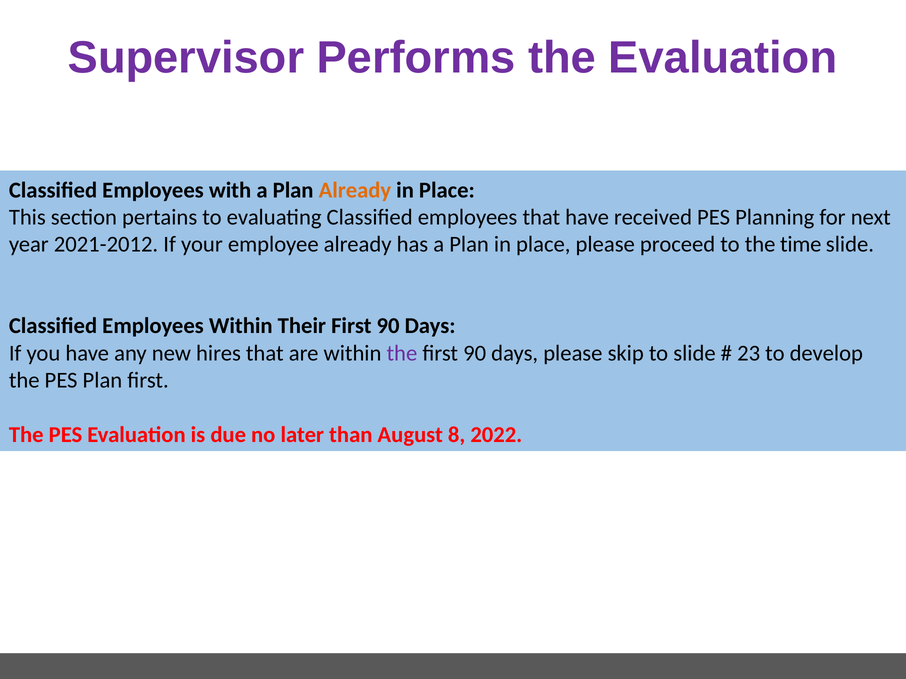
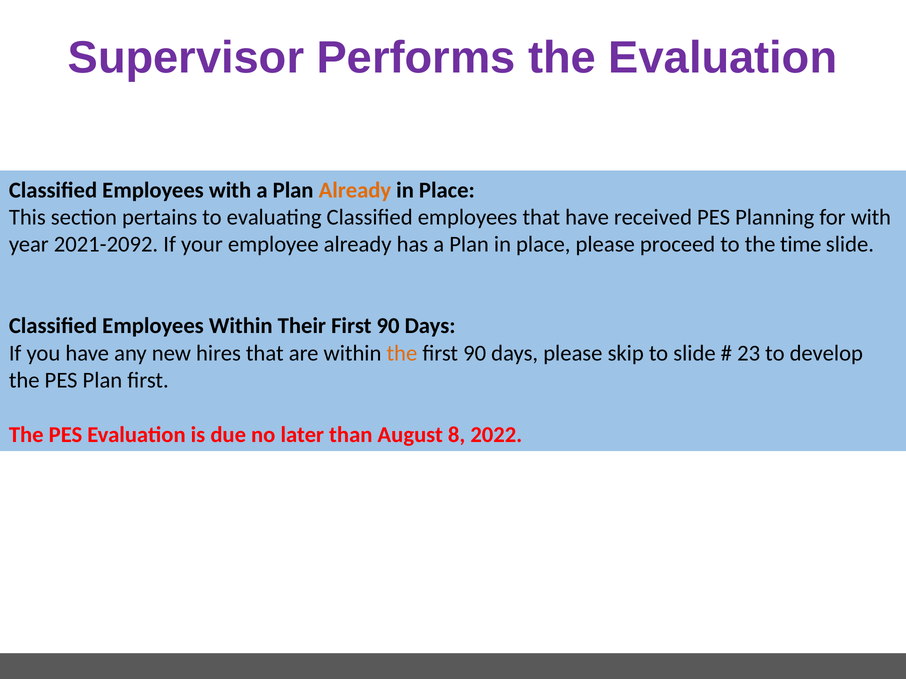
for next: next -> with
2021-2012: 2021-2012 -> 2021-2092
the at (402, 353) colour: purple -> orange
